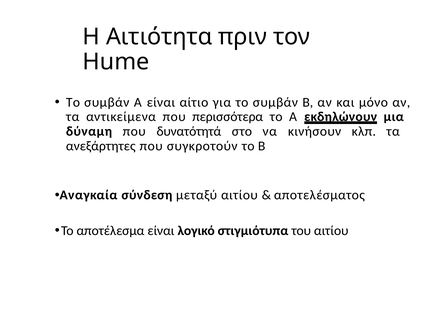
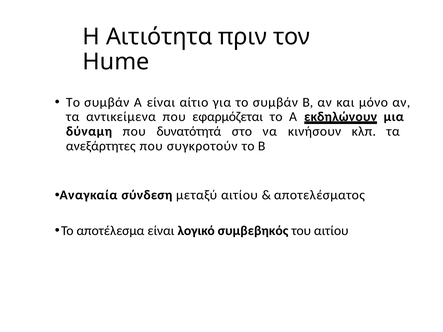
περισσότερα: περισσότερα -> εφαρμόζεται
στιγμιότυπα: στιγμιότυπα -> συμβεβηκός
